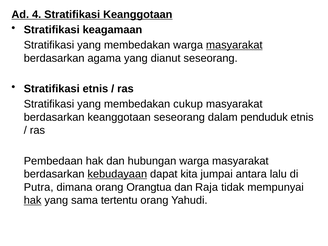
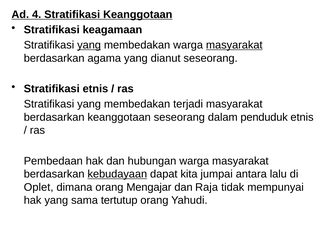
yang at (89, 45) underline: none -> present
cukup: cukup -> terjadi
Putra: Putra -> Oplet
Orangtua: Orangtua -> Mengajar
hak at (33, 200) underline: present -> none
tertentu: tertentu -> tertutup
